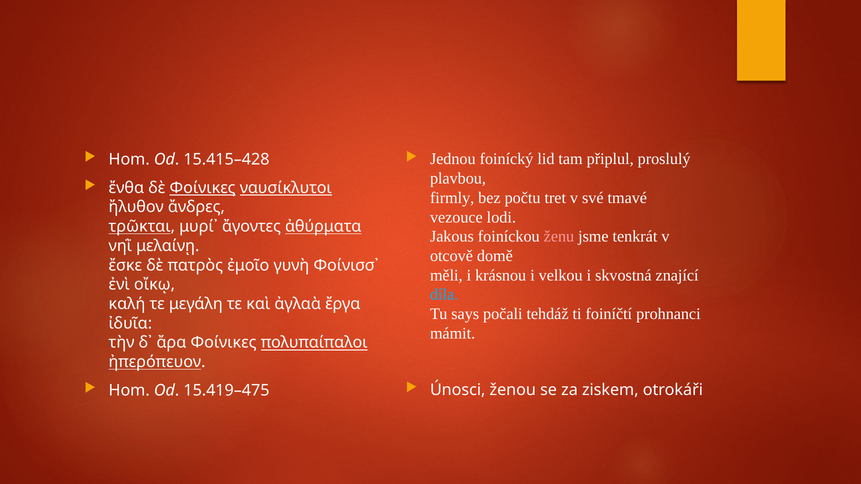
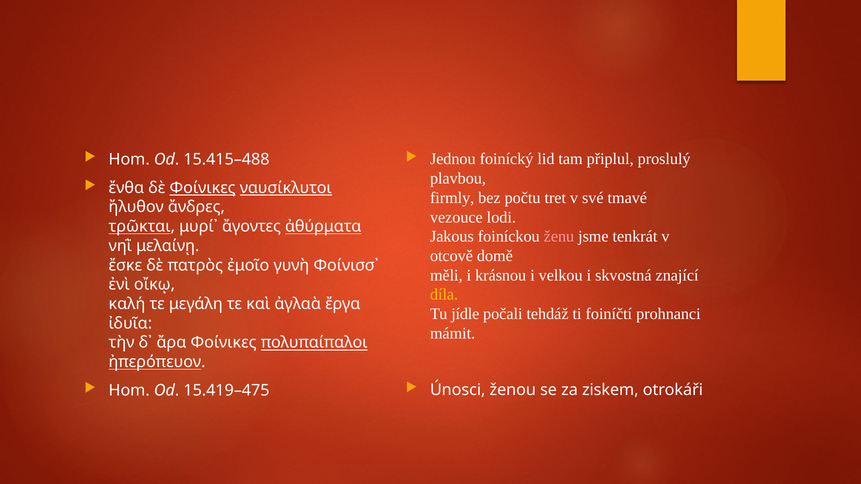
15.415–428: 15.415–428 -> 15.415–488
díla colour: light blue -> yellow
says: says -> jídle
